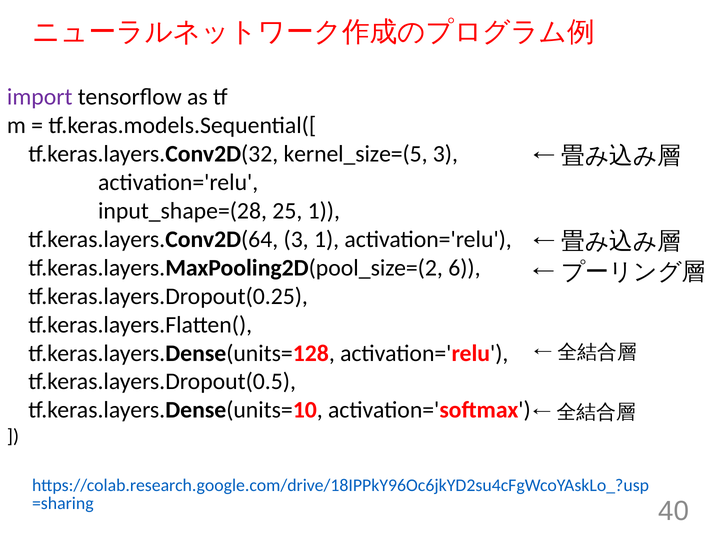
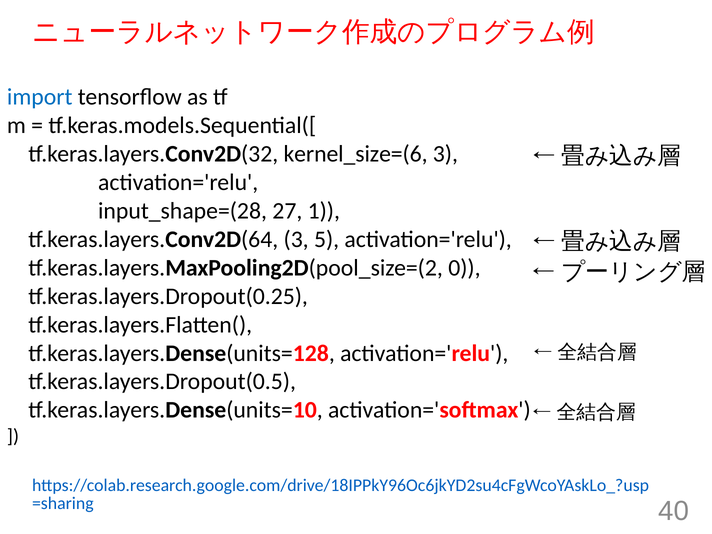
import colour: purple -> blue
kernel_size=(5: kernel_size=(5 -> kernel_size=(6
25: 25 -> 27
3 1: 1 -> 5
6: 6 -> 0
